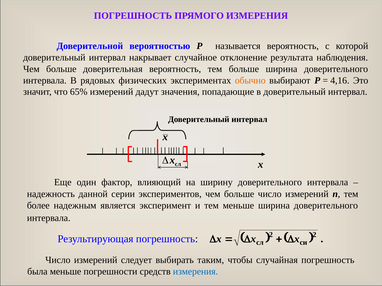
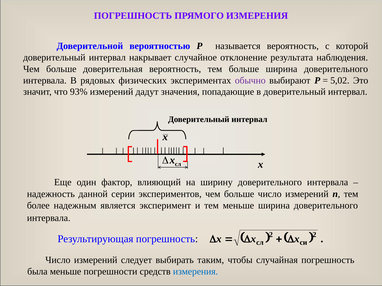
обычно colour: orange -> purple
4,16: 4,16 -> 5,02
65%: 65% -> 93%
